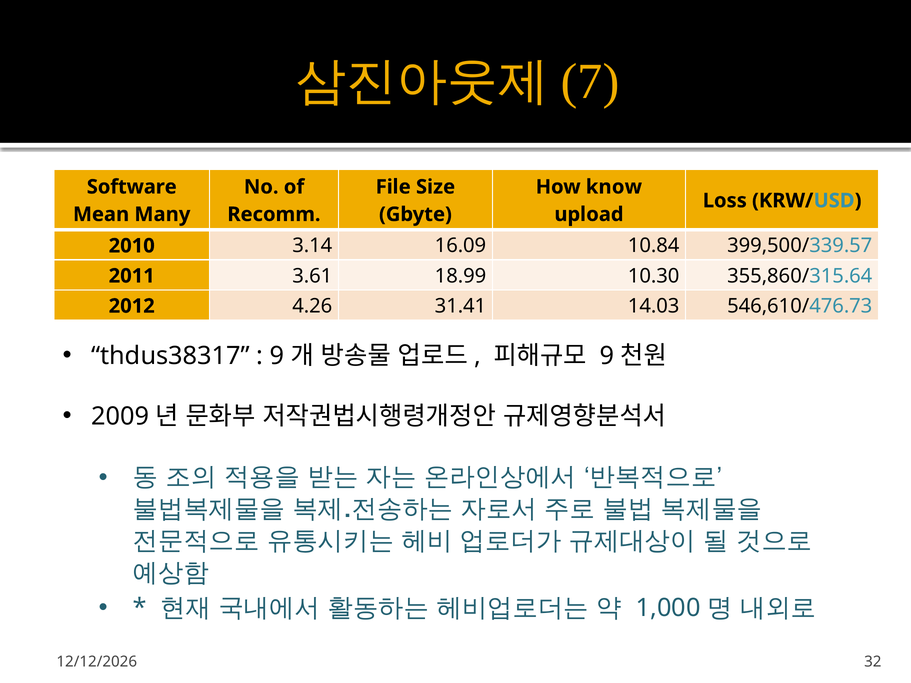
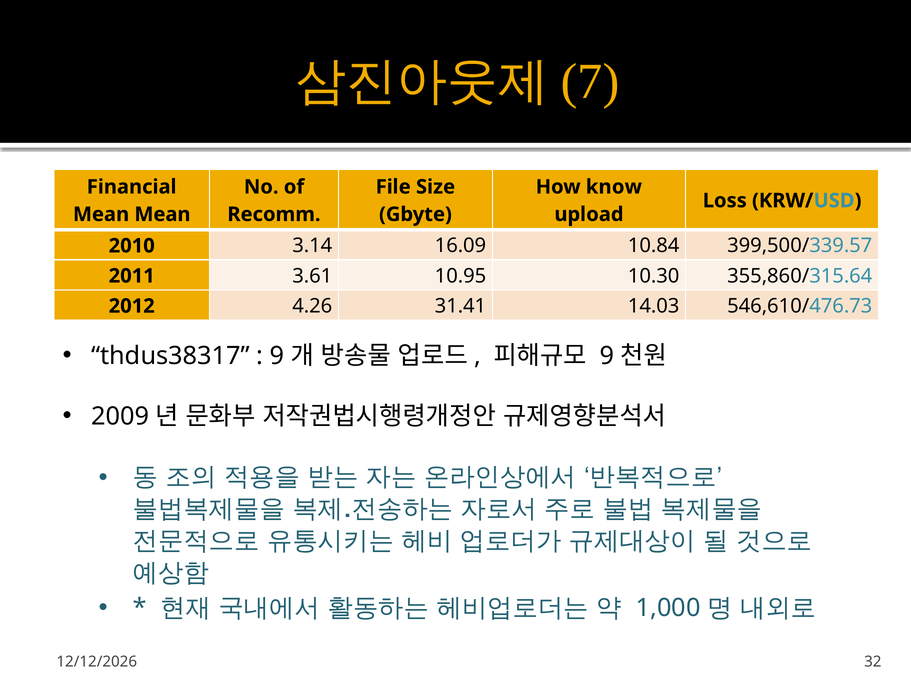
Software: Software -> Financial
Mean Many: Many -> Mean
18.99: 18.99 -> 10.95
